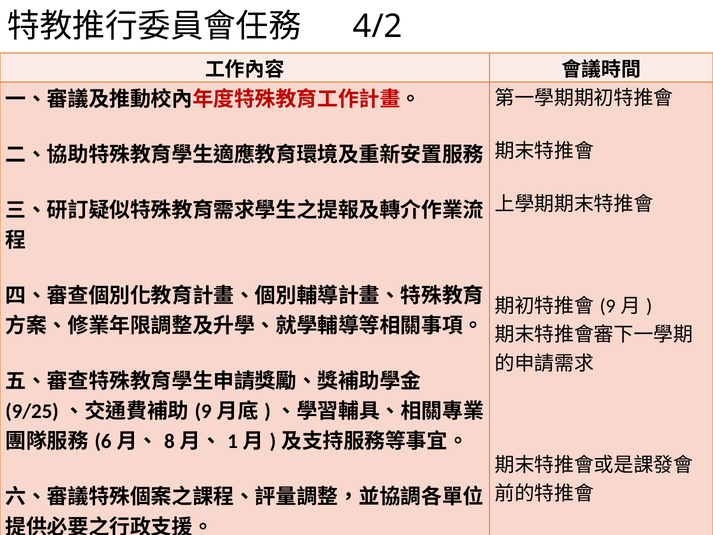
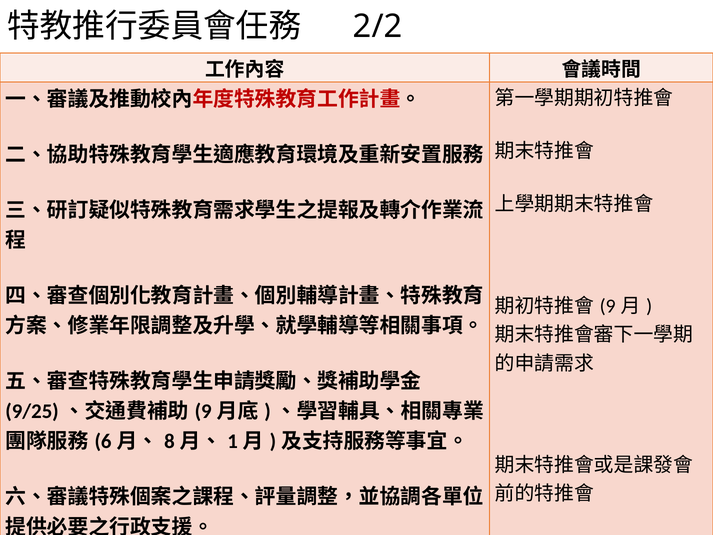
4/2: 4/2 -> 2/2
